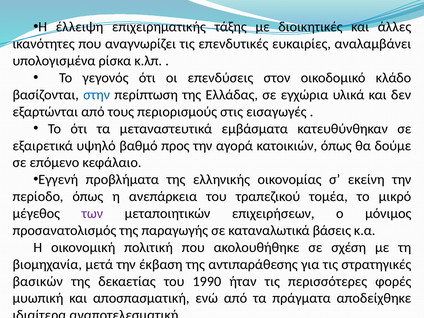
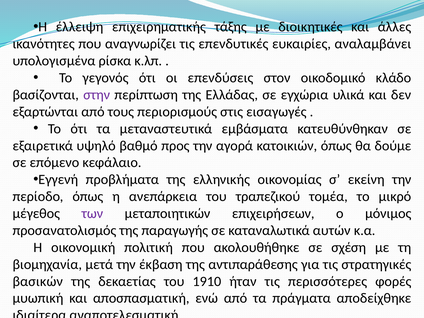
στην colour: blue -> purple
βάσεις: βάσεις -> αυτών
1990: 1990 -> 1910
